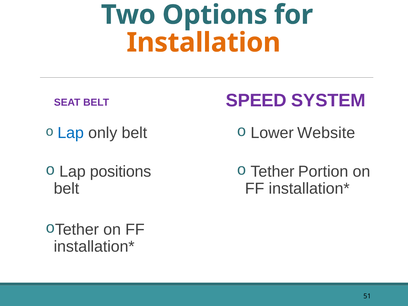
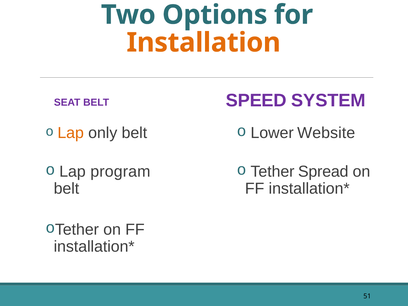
Lap at (71, 133) colour: blue -> orange
positions: positions -> program
Portion: Portion -> Spread
